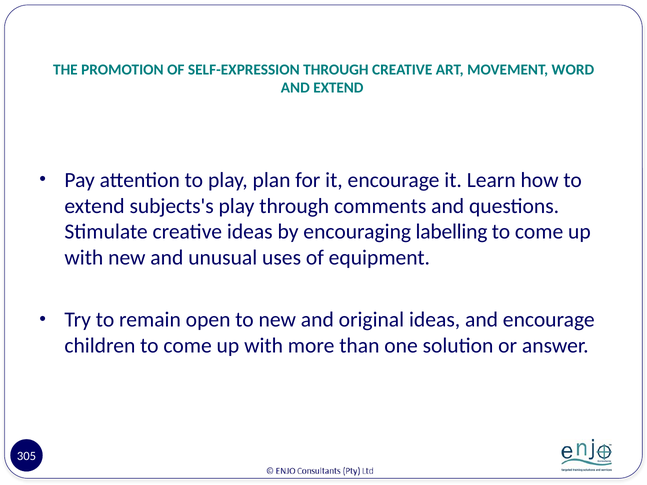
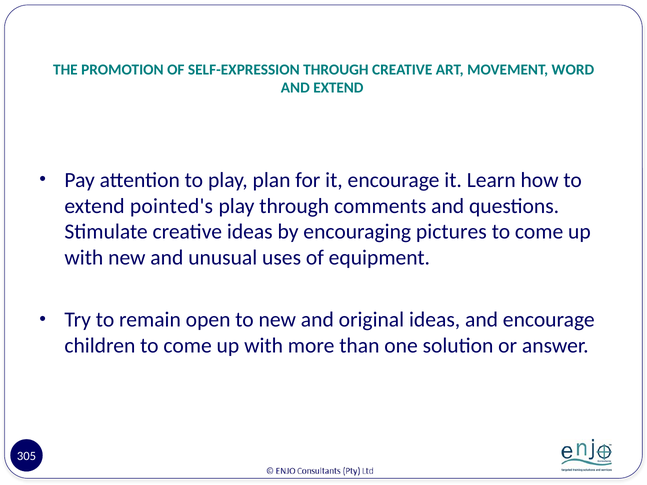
subjects's: subjects's -> pointed's
labelling: labelling -> pictures
